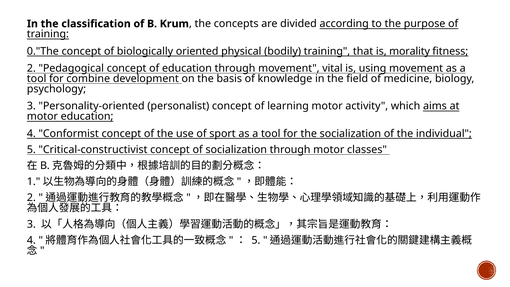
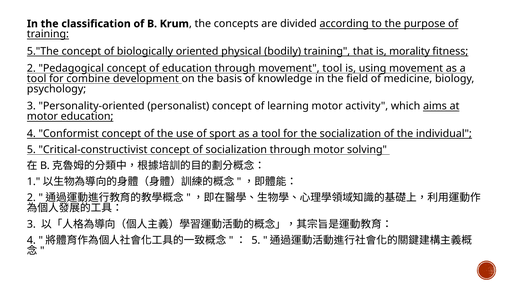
0."The: 0."The -> 5."The
movement vital: vital -> tool
classes: classes -> solving
